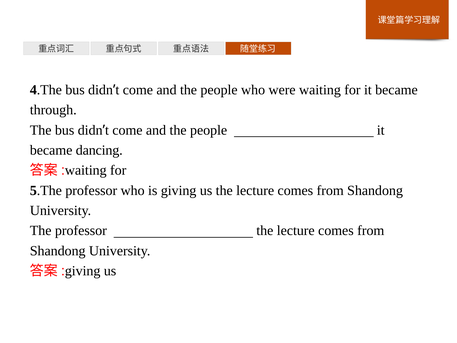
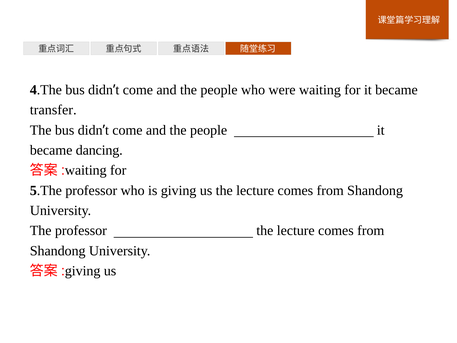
through: through -> transfer
